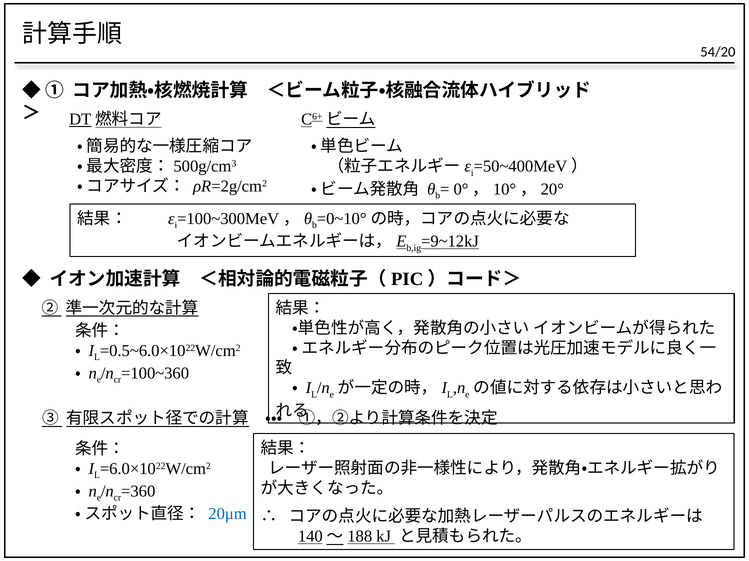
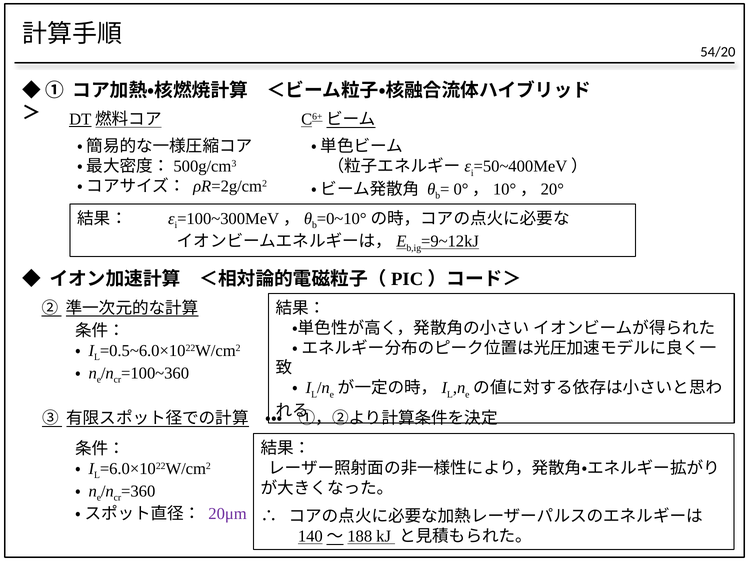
20μm colour: blue -> purple
